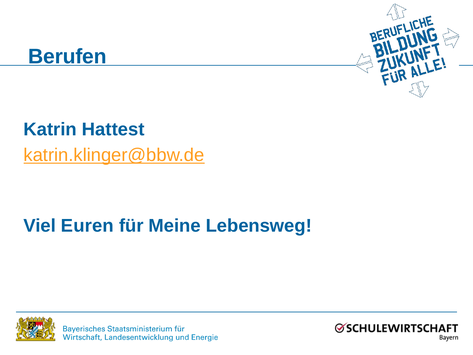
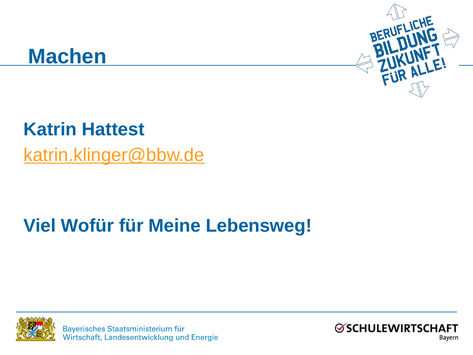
Berufen: Berufen -> Machen
Euren: Euren -> Wofür
